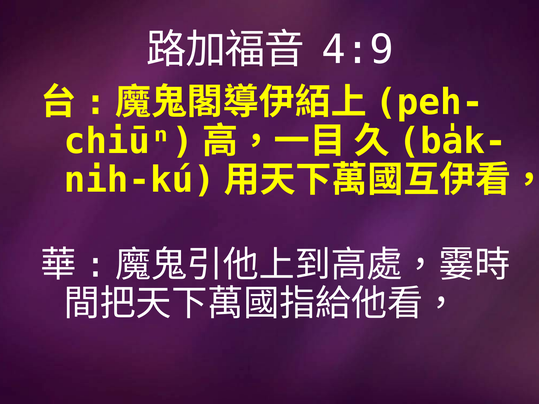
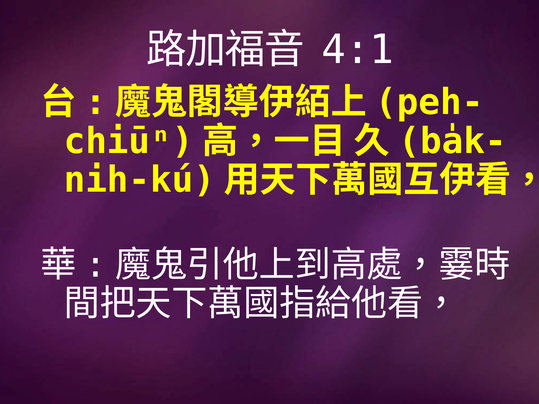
4:9: 4:9 -> 4:1
